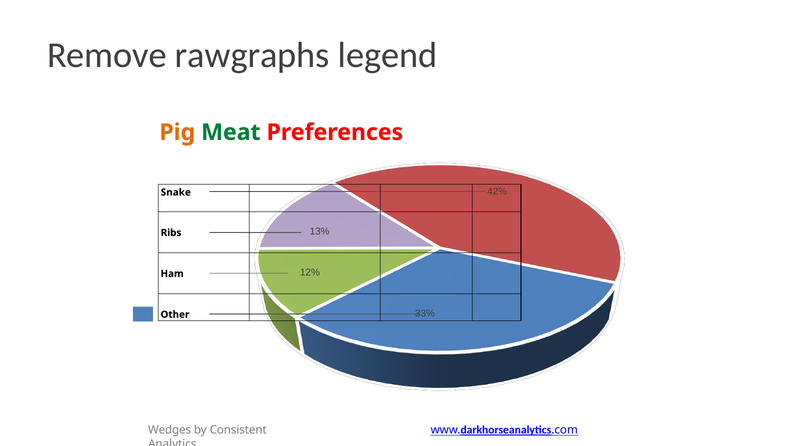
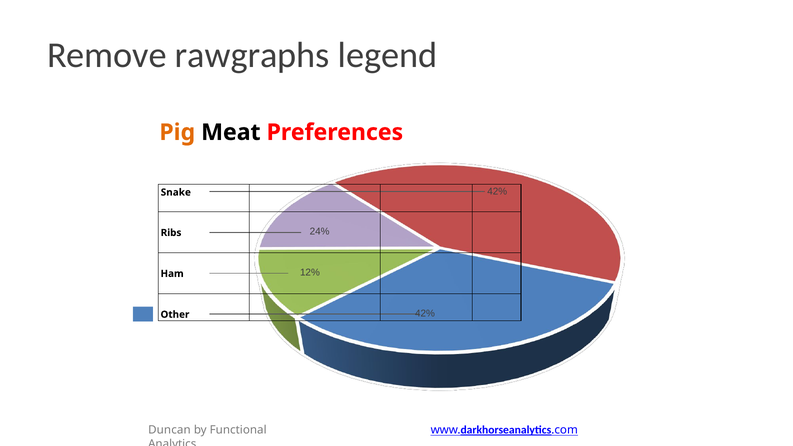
Meat colour: green -> black
13%: 13% -> 24%
Other 33%: 33% -> 42%
Wedges: Wedges -> Duncan
Consistent: Consistent -> Functional
